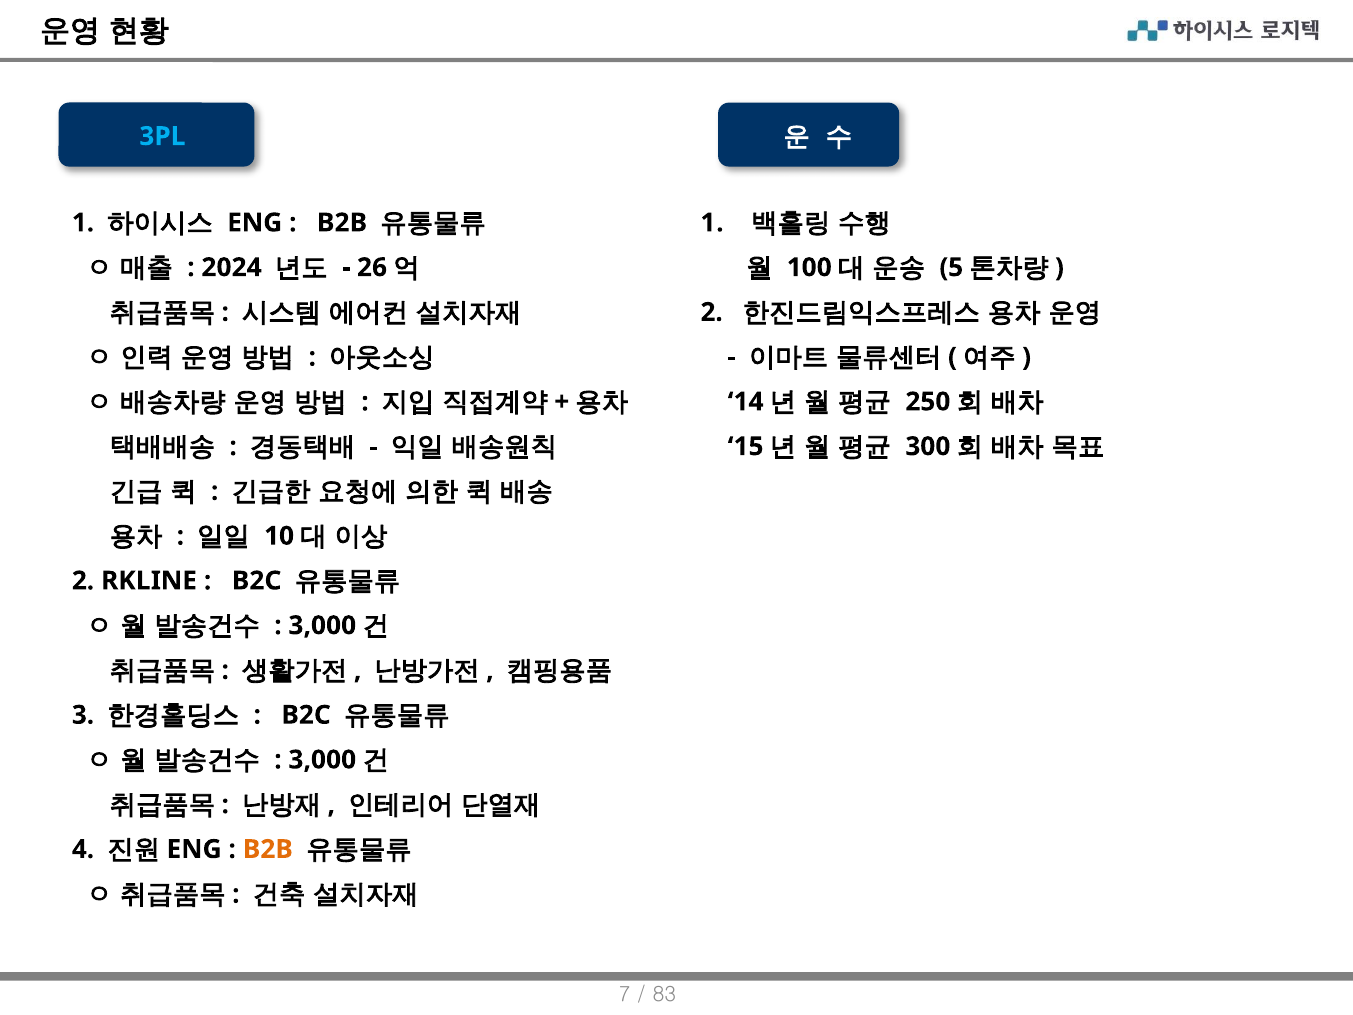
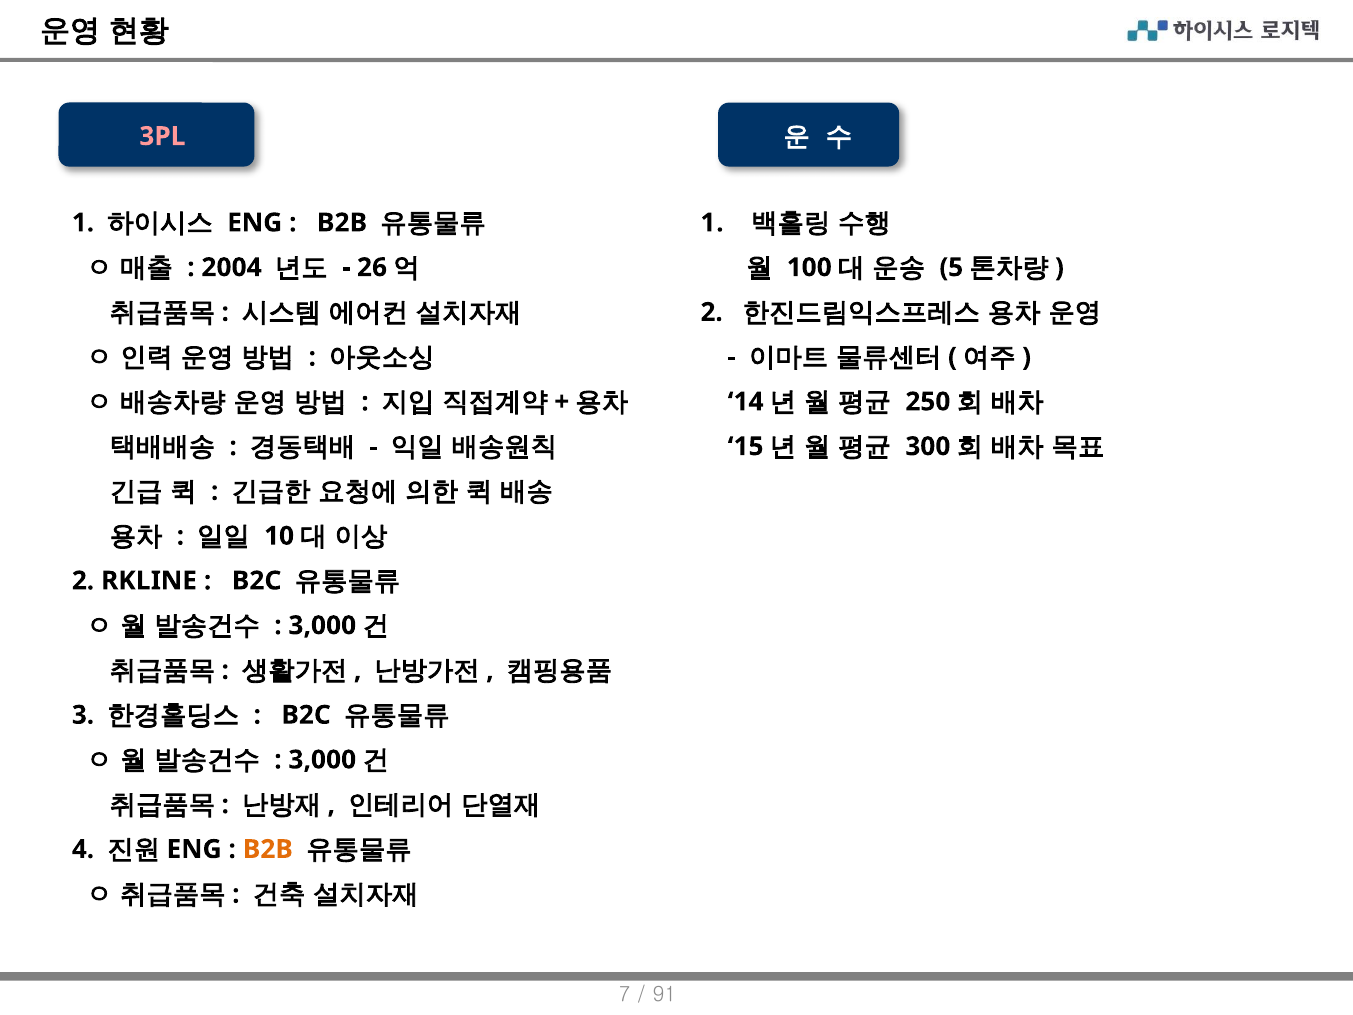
3PL colour: light blue -> pink
2024: 2024 -> 2004
83: 83 -> 91
